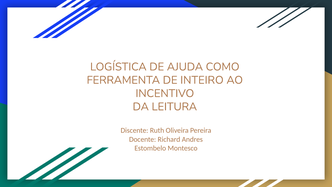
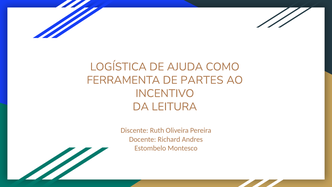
INTEIRO: INTEIRO -> PARTES
